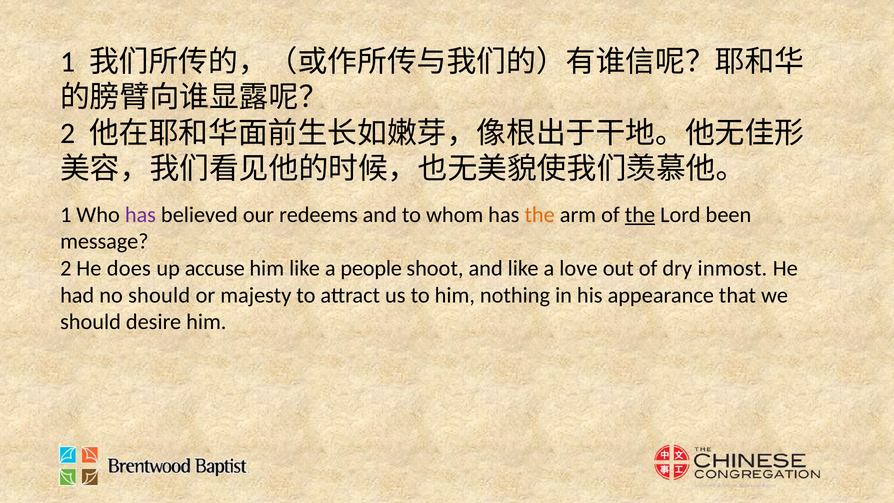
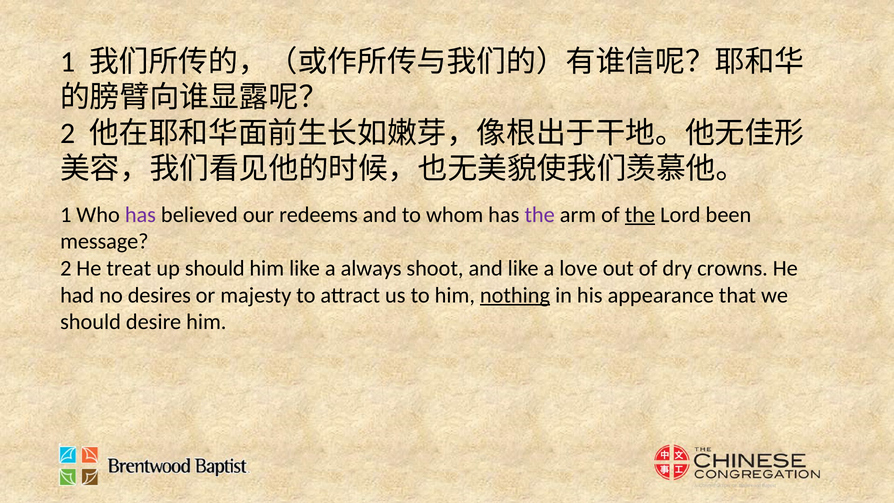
the at (540, 215) colour: orange -> purple
does: does -> treat
up accuse: accuse -> should
people: people -> always
inmost: inmost -> crowns
no should: should -> desires
nothing underline: none -> present
